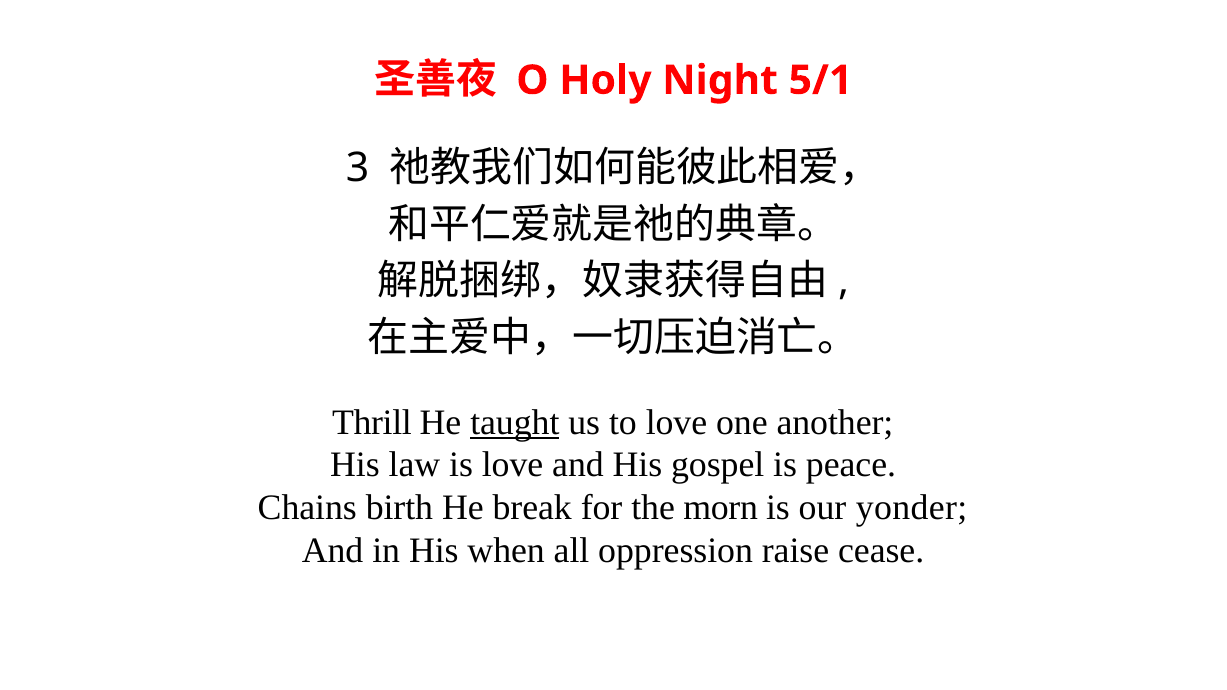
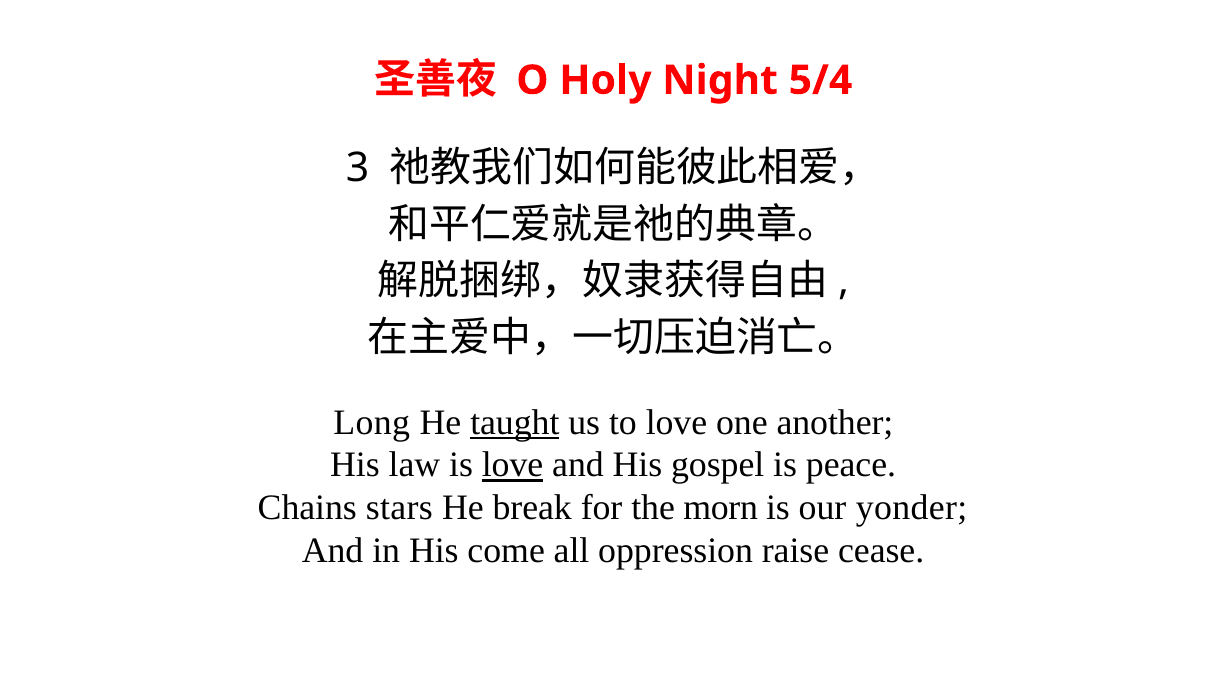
5/1: 5/1 -> 5/4
Thrill: Thrill -> Long
love at (513, 465) underline: none -> present
birth: birth -> stars
when: when -> come
